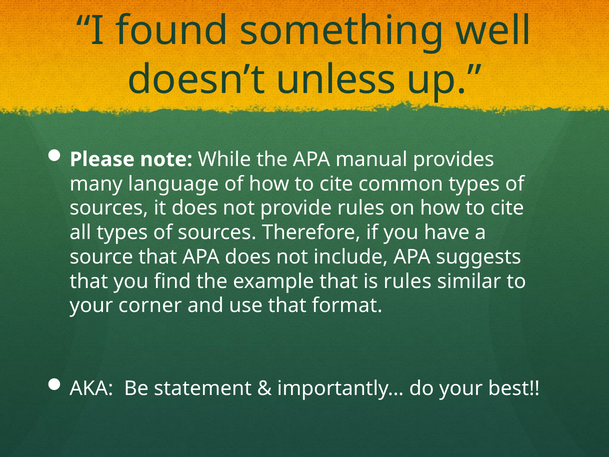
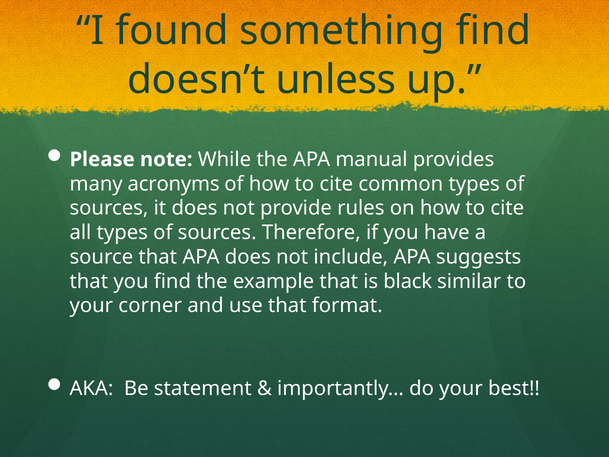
something well: well -> find
language: language -> acronyms
is rules: rules -> black
